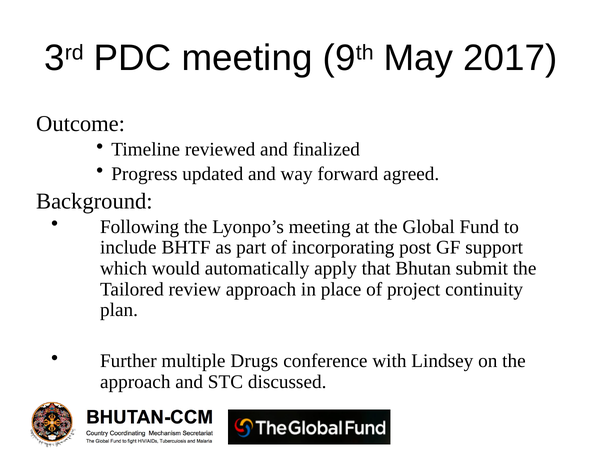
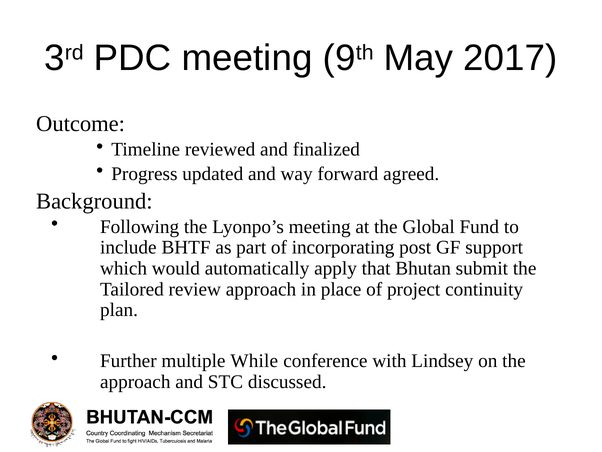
Drugs: Drugs -> While
